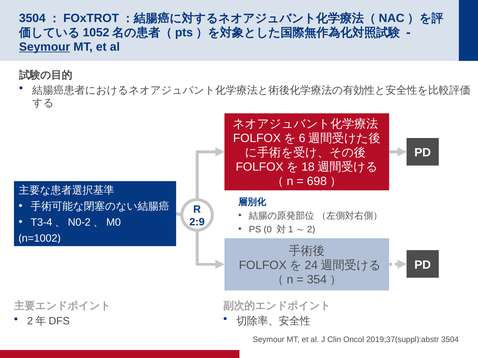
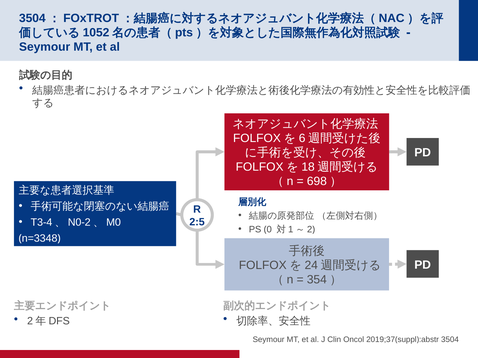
Seymour at (45, 47) underline: present -> none
2:9: 2:9 -> 2:5
n=1002: n=1002 -> n=3348
